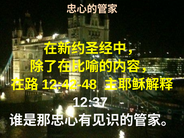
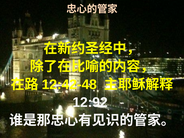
12:37: 12:37 -> 12:92
